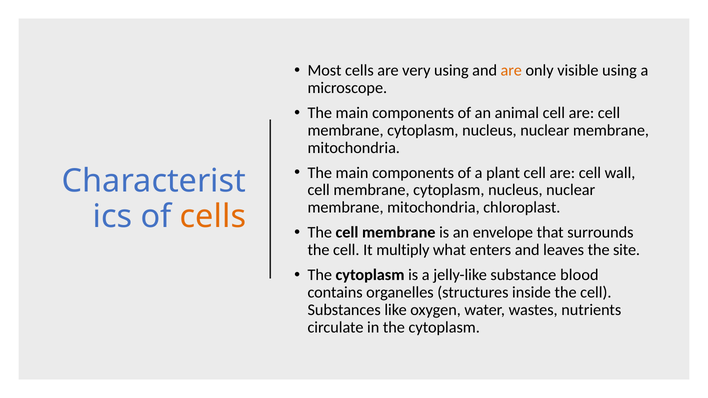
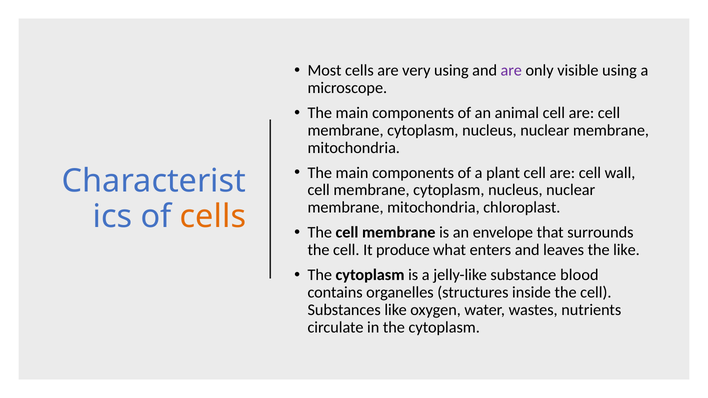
are at (511, 71) colour: orange -> purple
multiply: multiply -> produce
the site: site -> like
